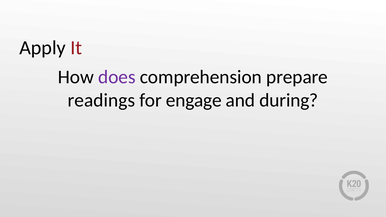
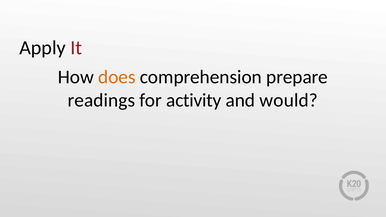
does colour: purple -> orange
engage: engage -> activity
during: during -> would
